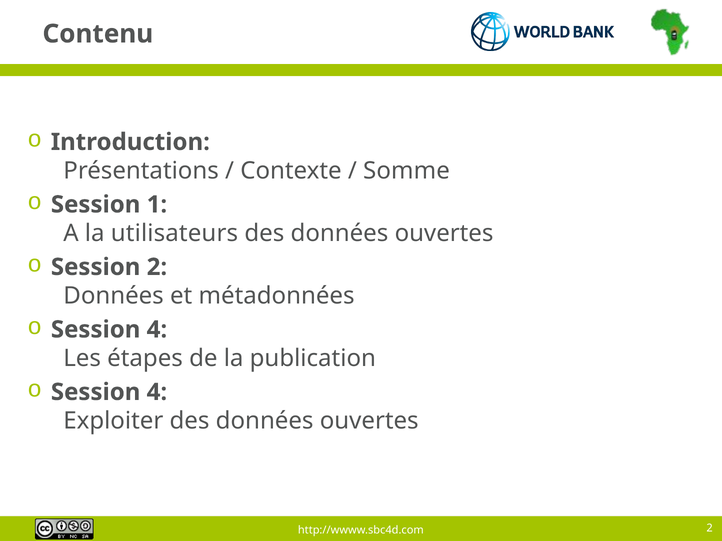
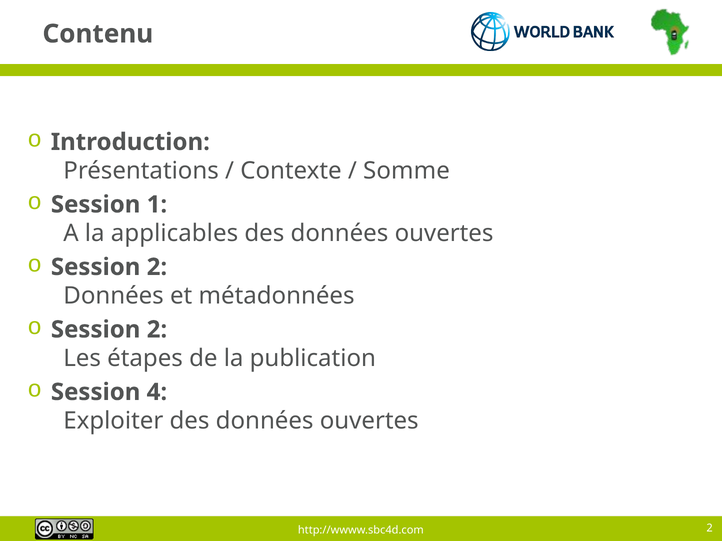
utilisateurs: utilisateurs -> applicables
4 at (157, 330): 4 -> 2
